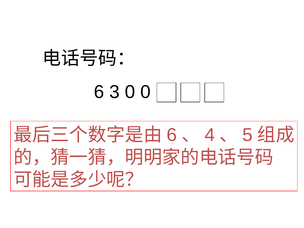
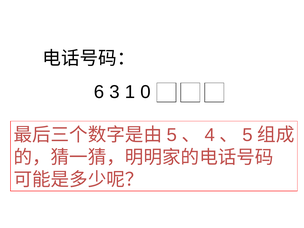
3 0: 0 -> 1
6 at (172, 135): 6 -> 5
